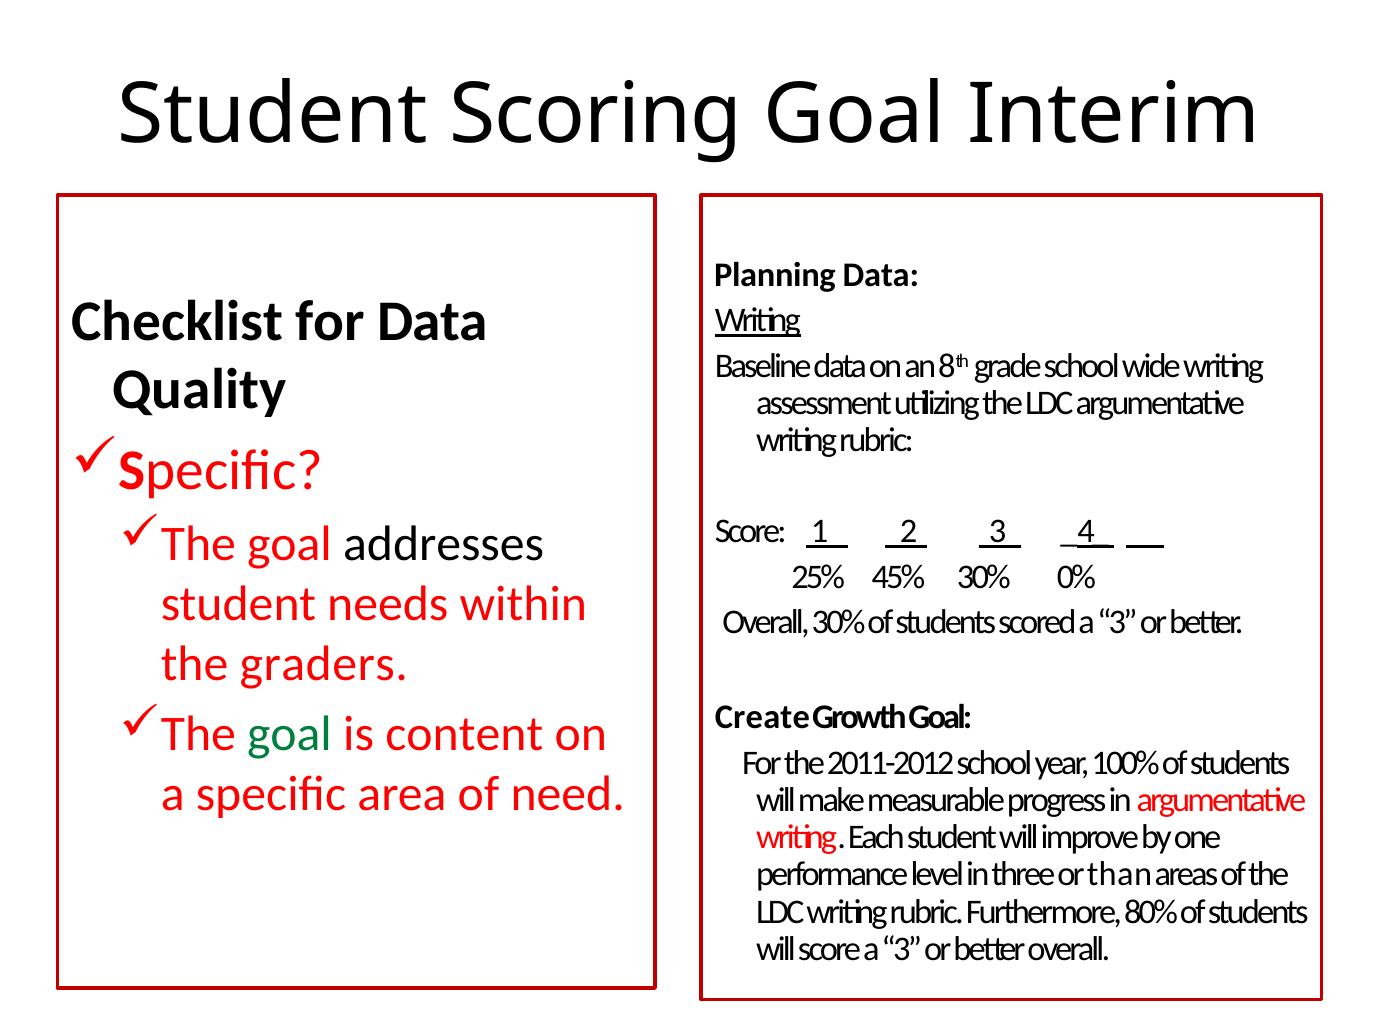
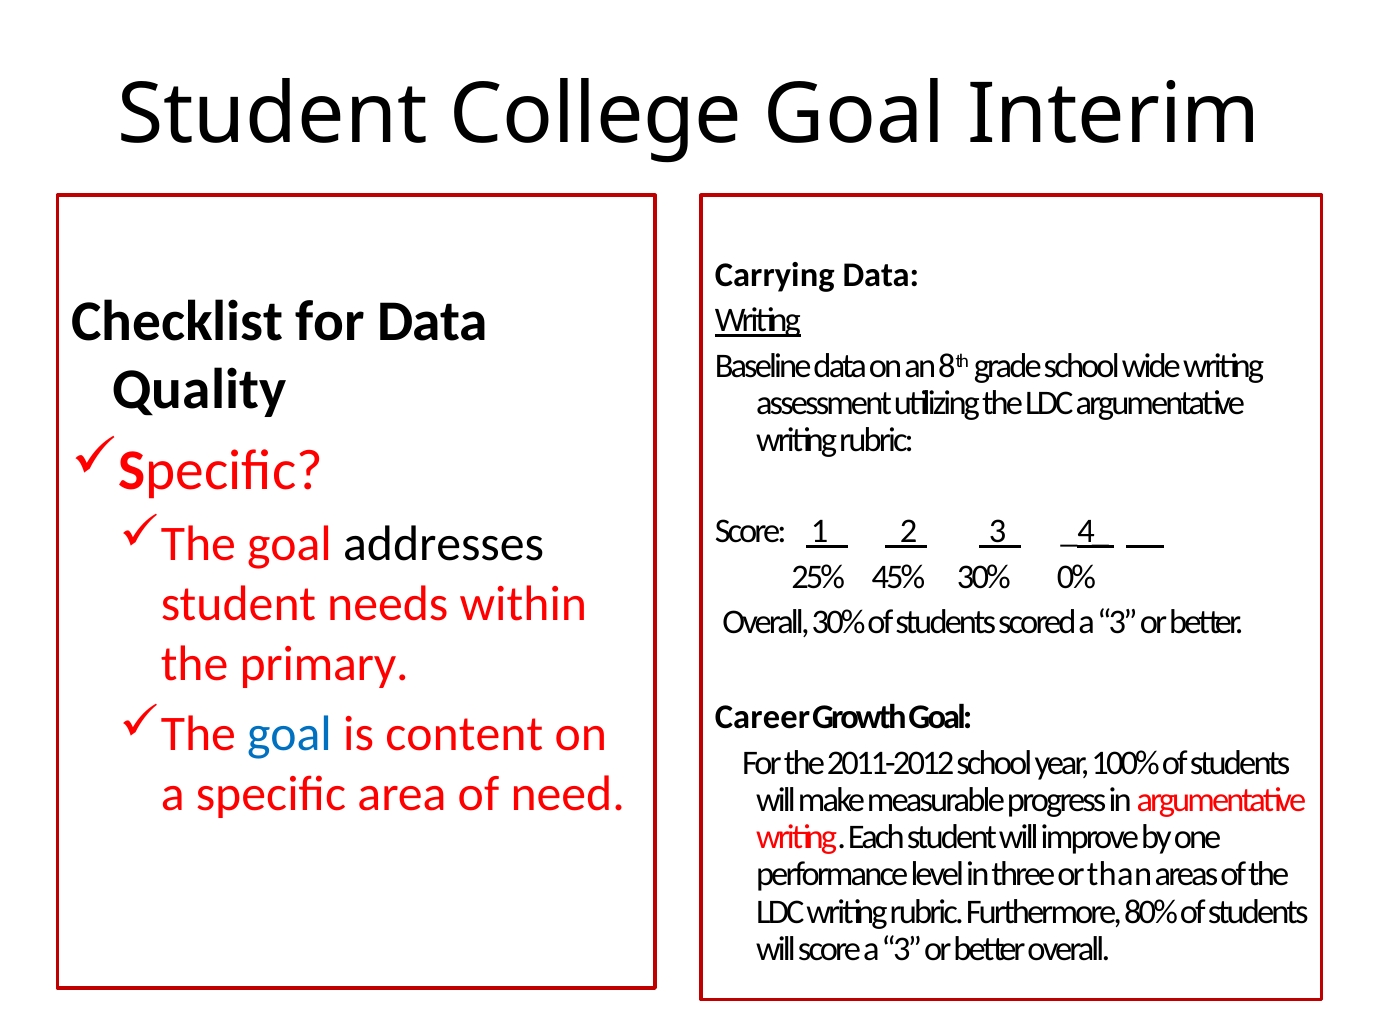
Scoring: Scoring -> College
Planning: Planning -> Carrying
graders: graders -> primary
Create: Create -> Career
goal at (290, 734) colour: green -> blue
